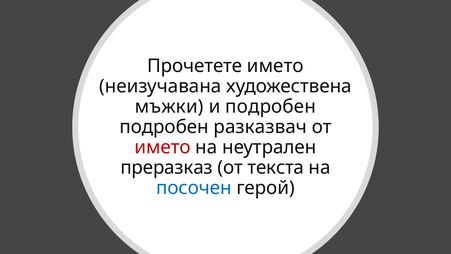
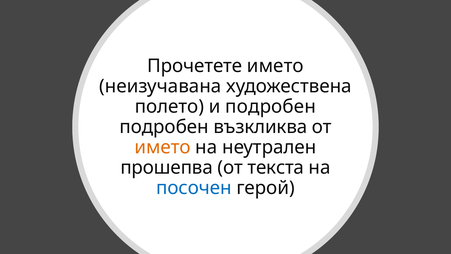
мъжки: мъжки -> полето
разказвач: разказвач -> възкликва
името at (163, 147) colour: red -> orange
преразказ: преразказ -> прошепва
